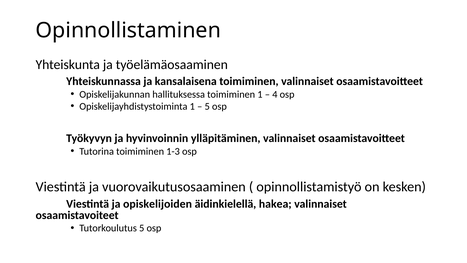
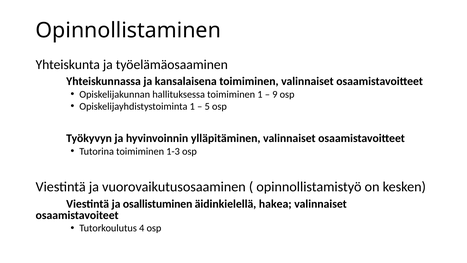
4: 4 -> 9
opiskelijoiden: opiskelijoiden -> osallistuminen
Tutorkoulutus 5: 5 -> 4
